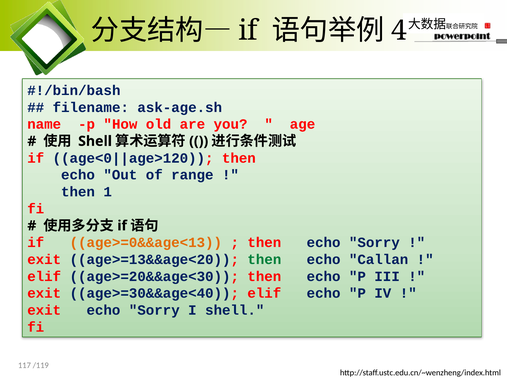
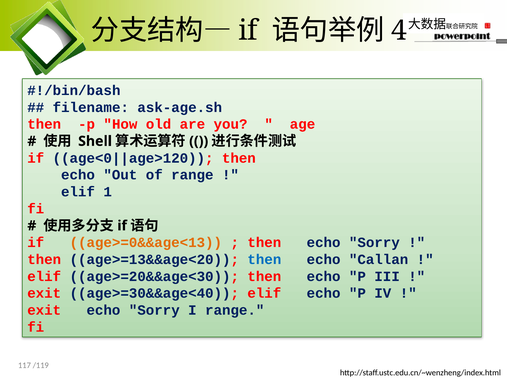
name at (44, 124): name -> then
then at (78, 192): then -> elif
exit at (44, 260): exit -> then
then at (264, 260) colour: green -> blue
I shell: shell -> range
